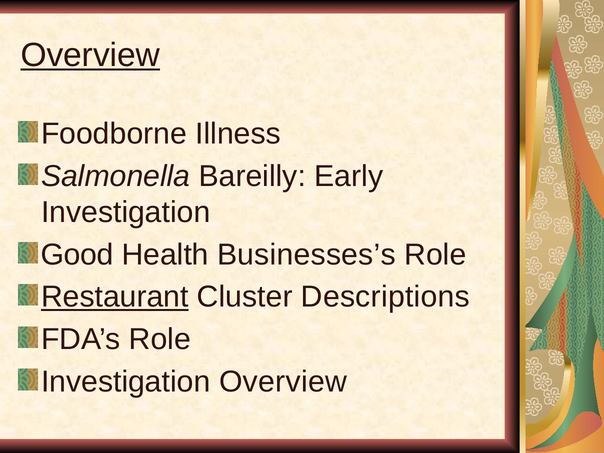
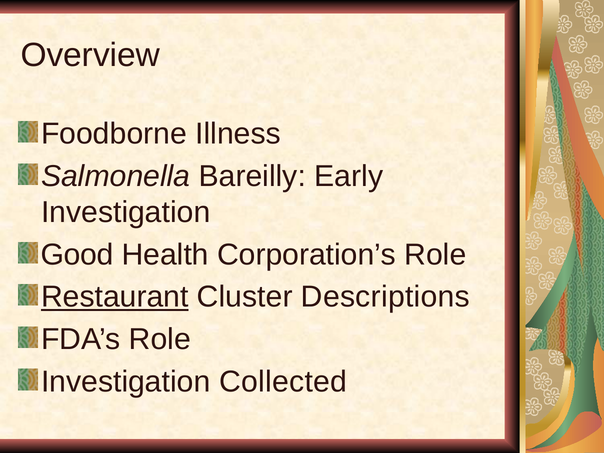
Overview at (90, 55) underline: present -> none
Businesses’s: Businesses’s -> Corporation’s
Investigation Overview: Overview -> Collected
